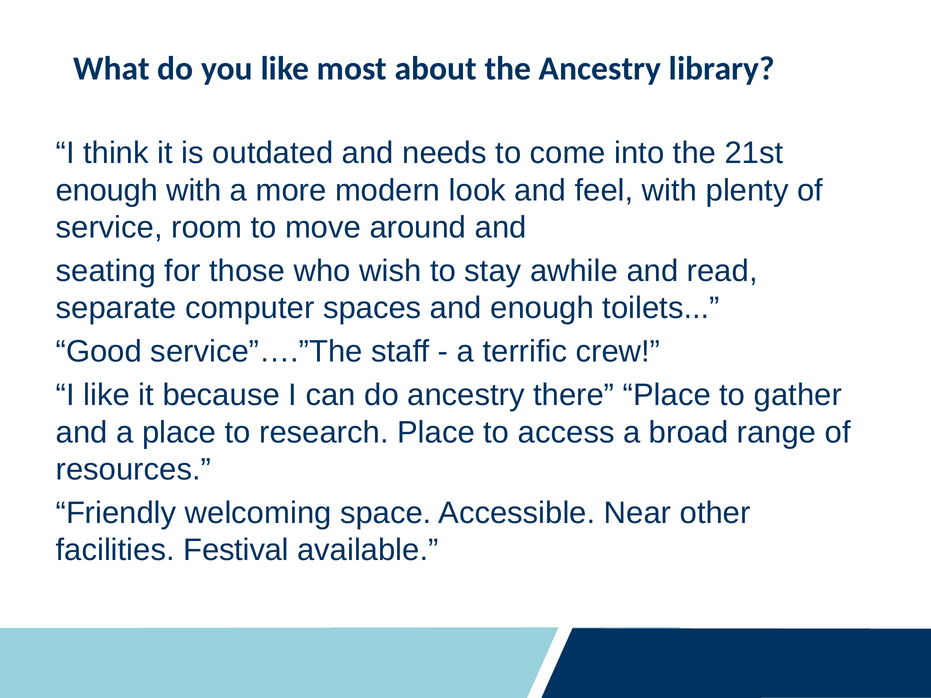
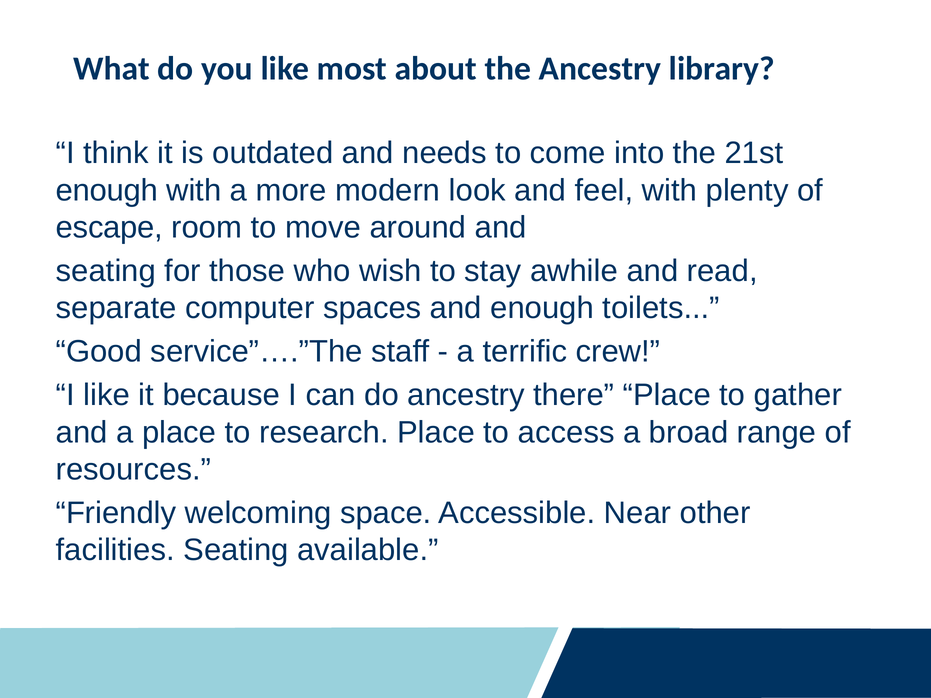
service: service -> escape
facilities Festival: Festival -> Seating
